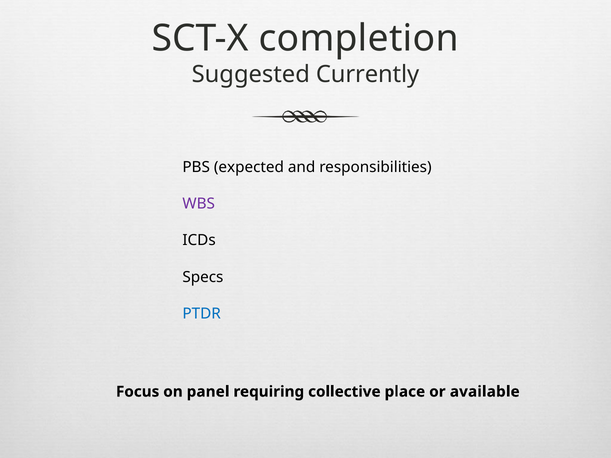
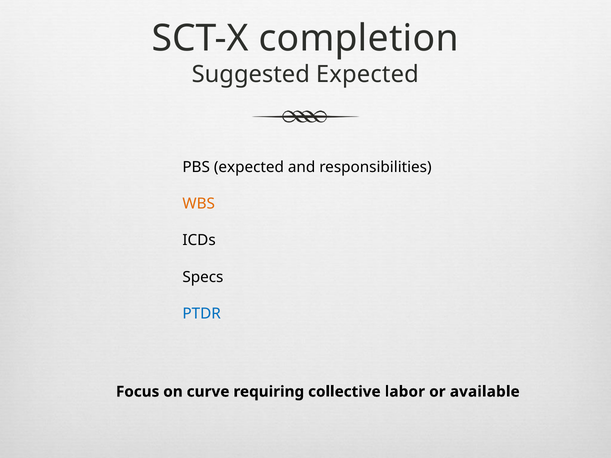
Suggested Currently: Currently -> Expected
WBS colour: purple -> orange
panel: panel -> curve
place: place -> labor
